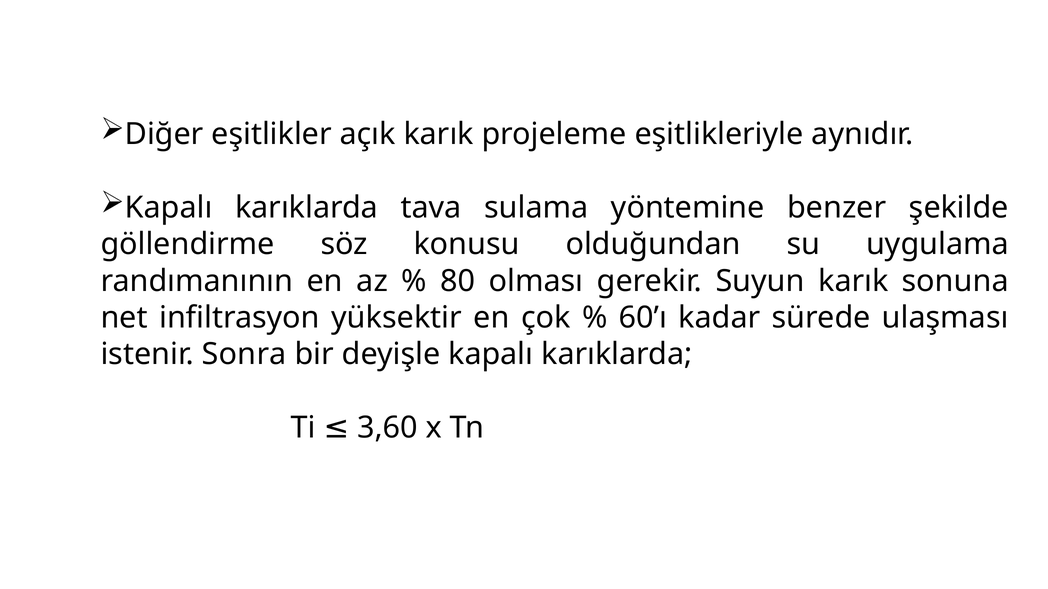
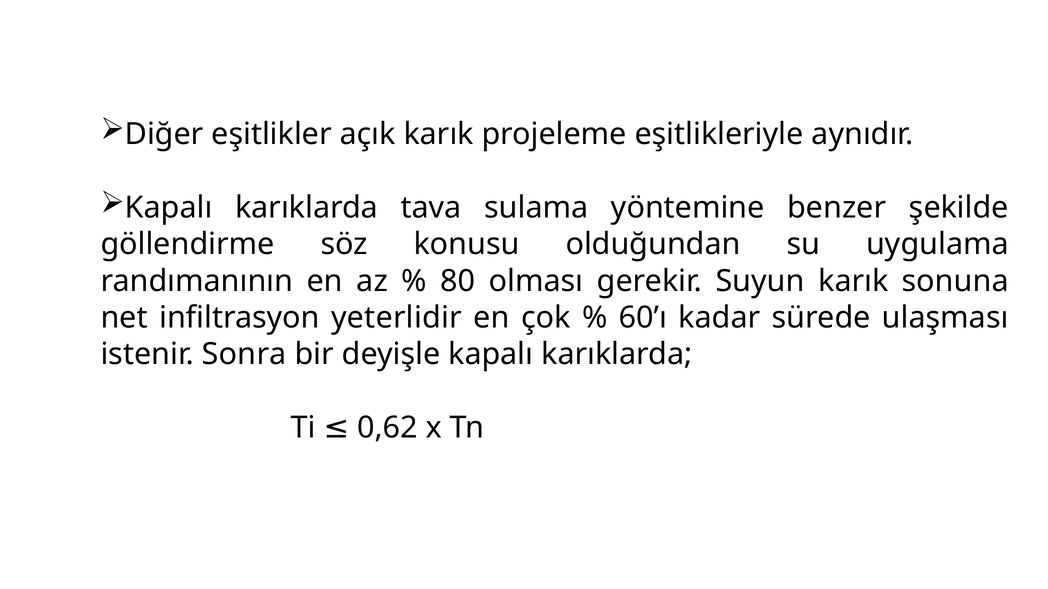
yüksektir: yüksektir -> yeterlidir
3,60: 3,60 -> 0,62
